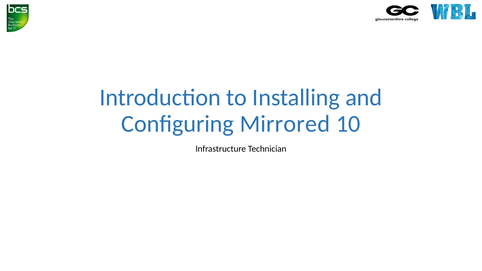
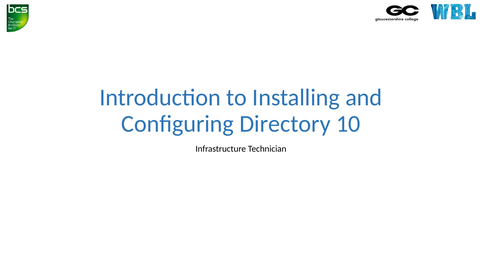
Mirrored: Mirrored -> Directory
